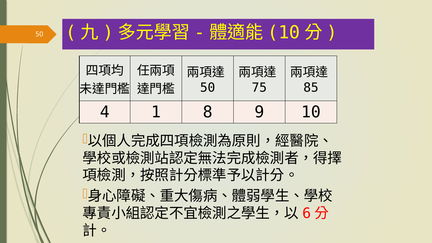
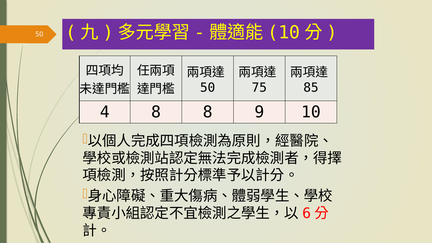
4 1: 1 -> 8
